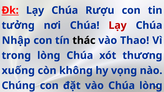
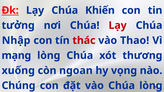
Rượu: Rượu -> Khiến
thác at (84, 41) colour: black -> red
trong: trong -> mạng
không: không -> ngoan
